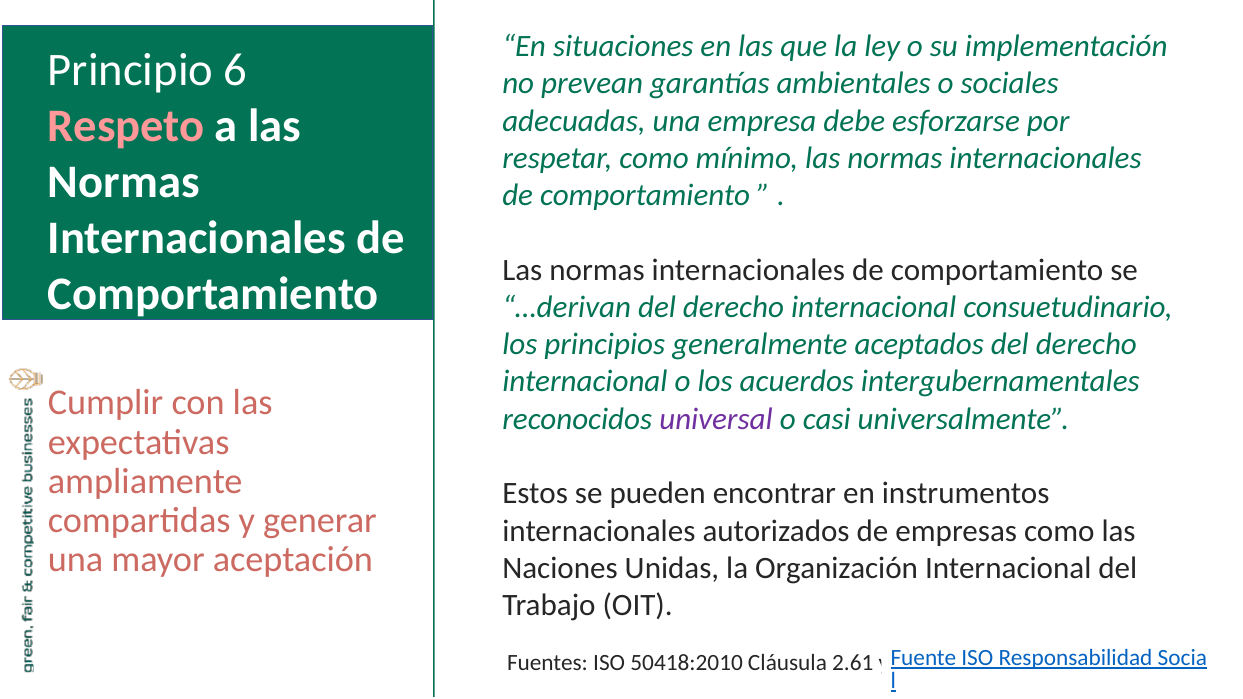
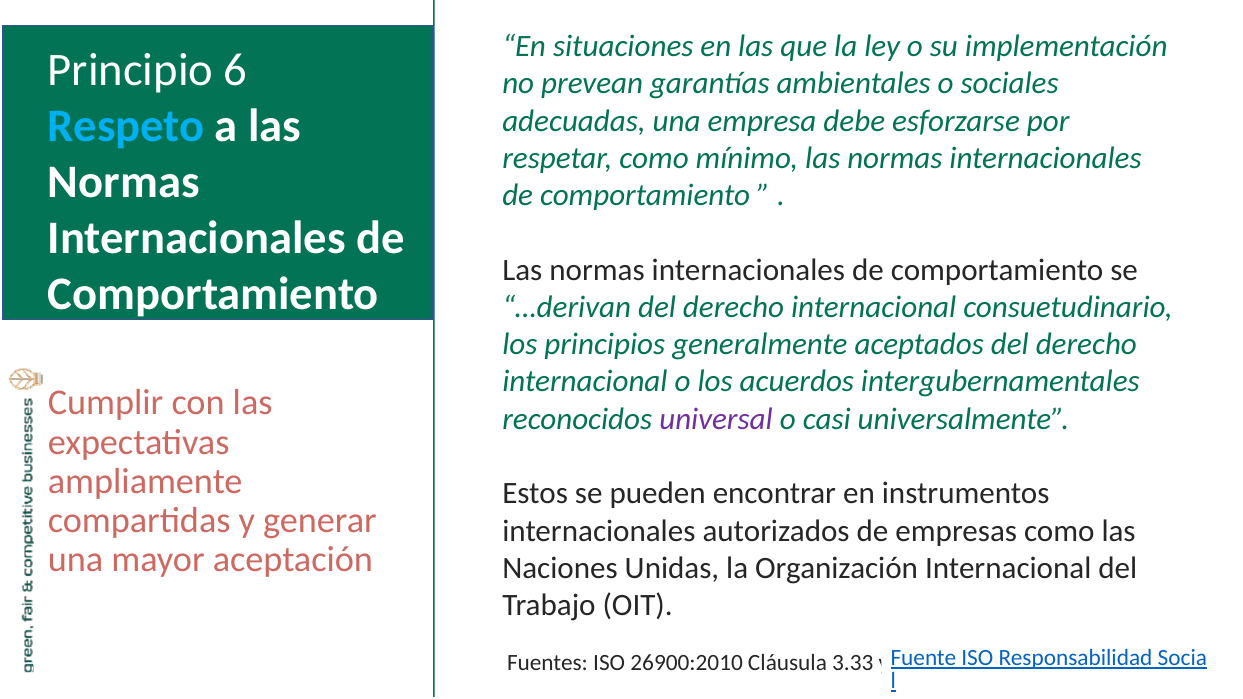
Respeto colour: pink -> light blue
50418:2010: 50418:2010 -> 26900:2010
2.61: 2.61 -> 3.33
